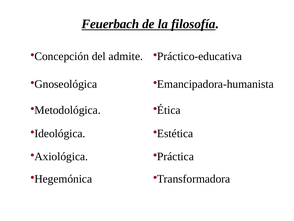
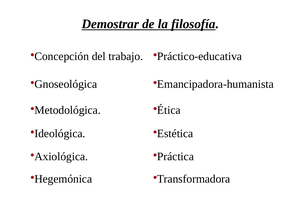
Feuerbach: Feuerbach -> Demostrar
admite: admite -> trabajo
